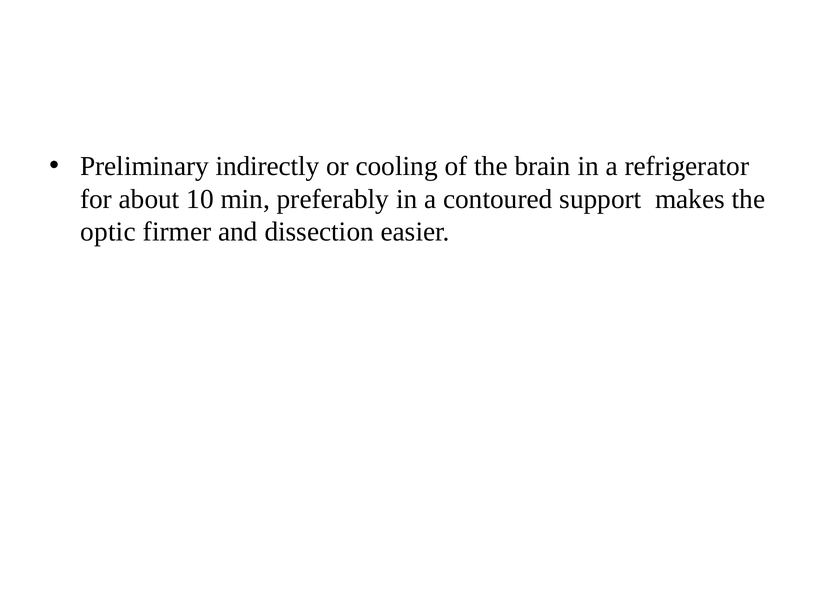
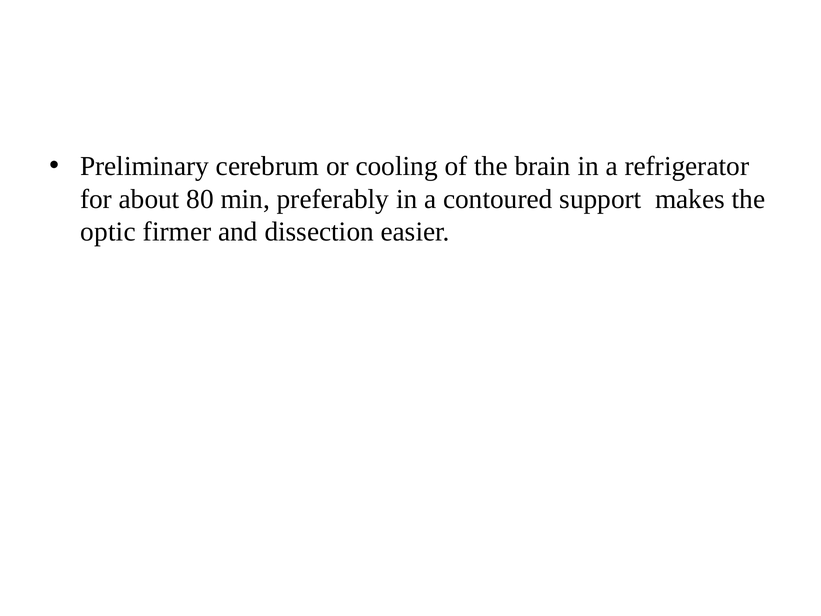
indirectly: indirectly -> cerebrum
10: 10 -> 80
